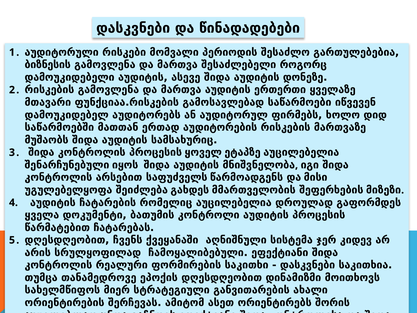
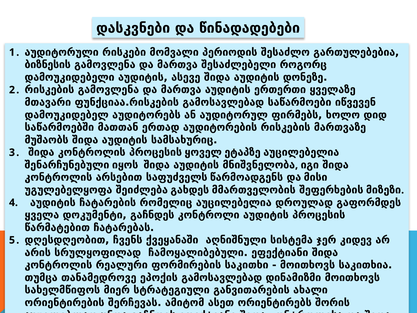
დოკუმენტი ბათუმის: ბათუმის -> გაჩნდეს
დასკვნები at (308, 265): დასკვნები -> მოითხოვს
ეპოქის დღესდღეობით: დღესდღეობით -> გამოსავლებად
